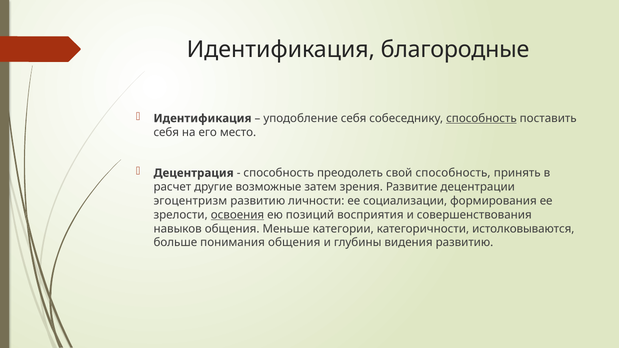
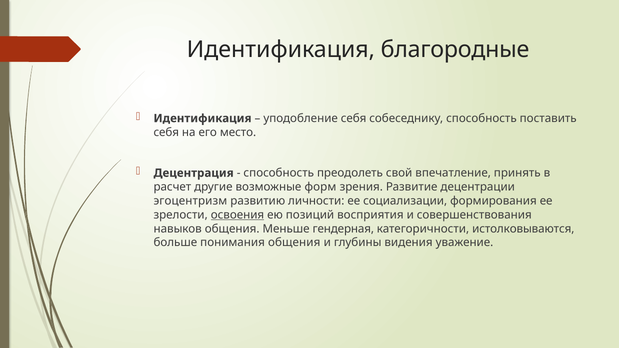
способность at (481, 118) underline: present -> none
свой способность: способность -> впечатление
затем: затем -> форм
категории: категории -> гендерная
видения развитию: развитию -> уважение
